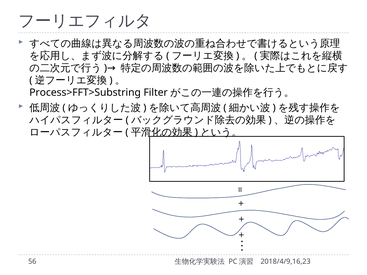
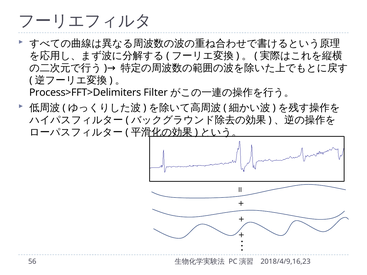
Process>FFT>Substring: Process>FFT>Substring -> Process>FFT>Delimiters
